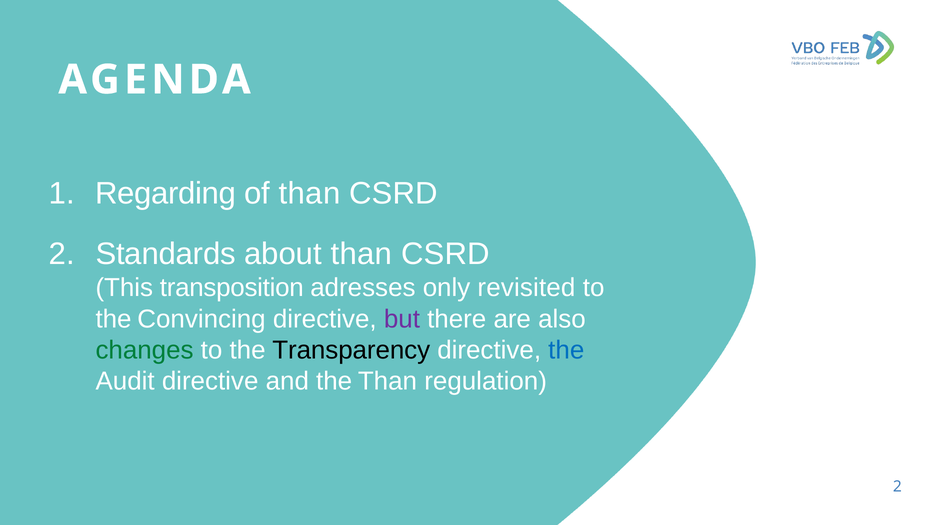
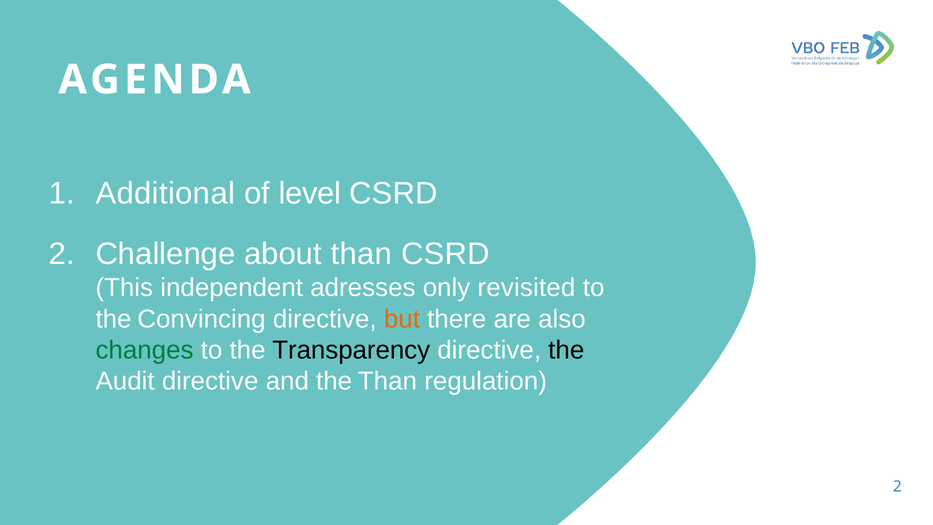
Regarding: Regarding -> Additional
of than: than -> level
Standards: Standards -> Challenge
transposition: transposition -> independent
but colour: purple -> orange
the at (566, 350) colour: blue -> black
